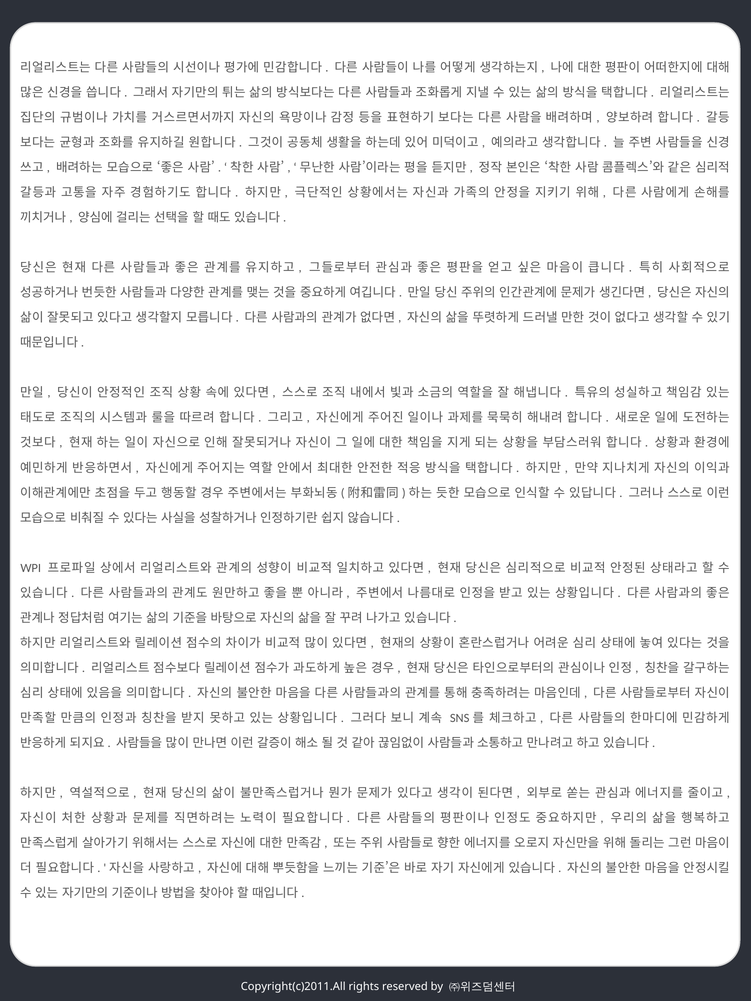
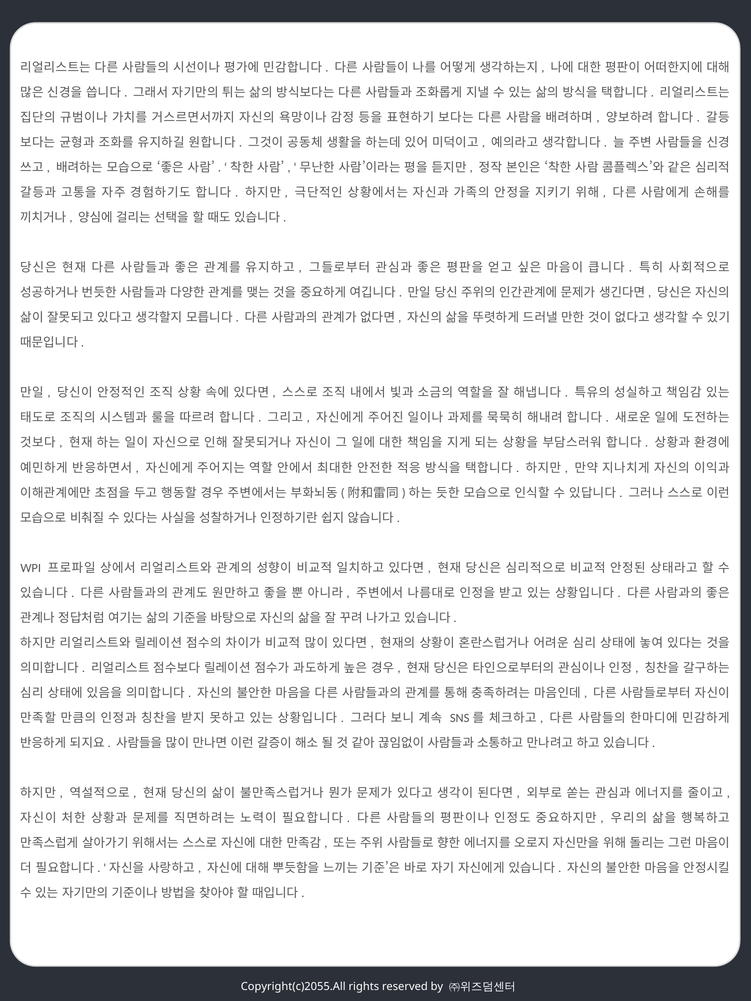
Copyright(c)2011.All: Copyright(c)2011.All -> Copyright(c)2055.All
